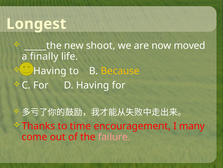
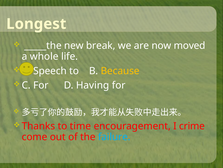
shoot: shoot -> break
finally: finally -> whole
Having at (50, 71): Having -> Speech
many: many -> crime
failure colour: pink -> light blue
